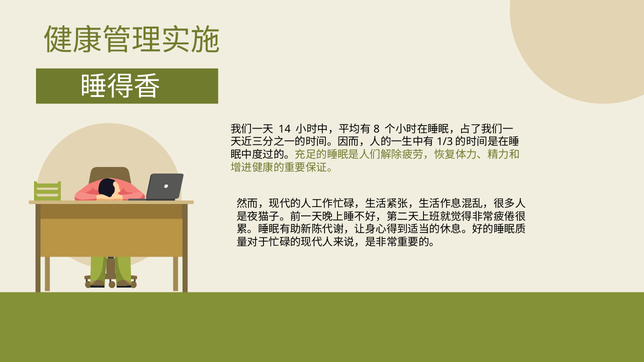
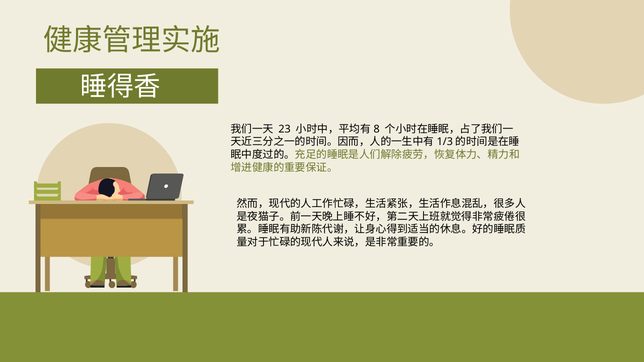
14: 14 -> 23
